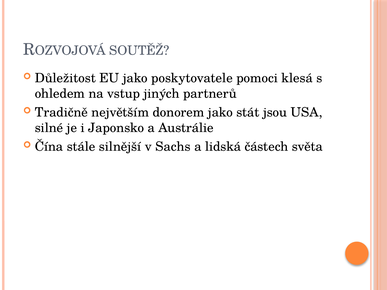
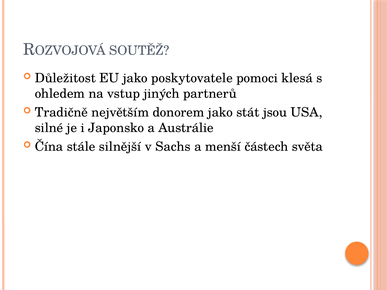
lidská: lidská -> menší
